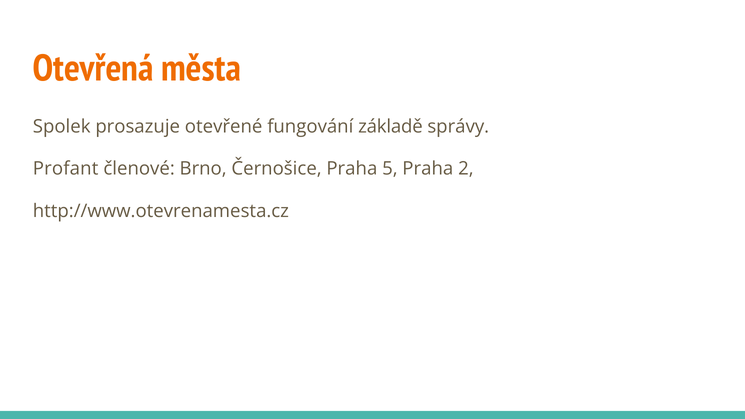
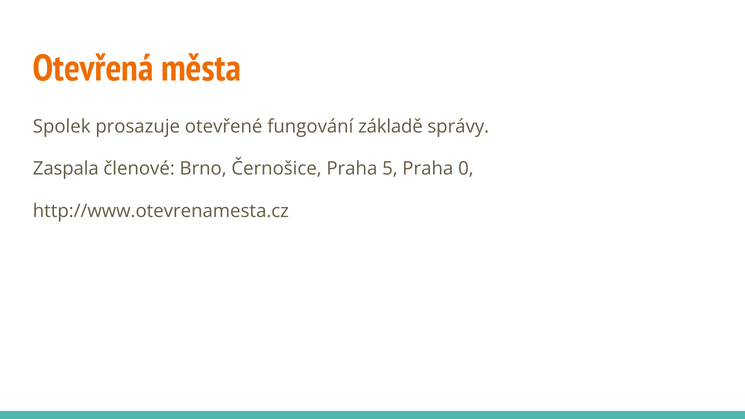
Profant: Profant -> Zaspala
2: 2 -> 0
